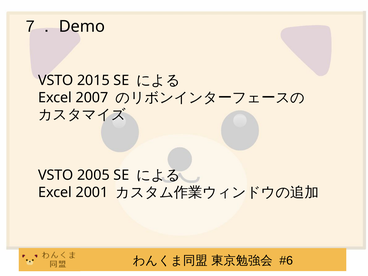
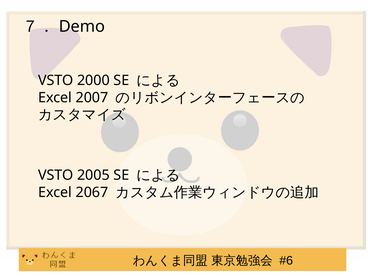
2015: 2015 -> 2000
2001: 2001 -> 2067
